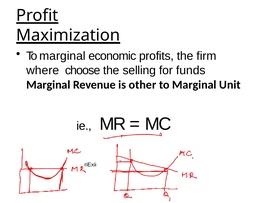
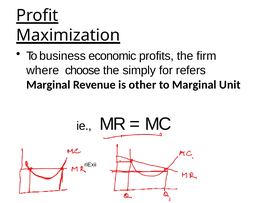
marginal at (62, 56): marginal -> business
selling: selling -> simply
funds: funds -> refers
